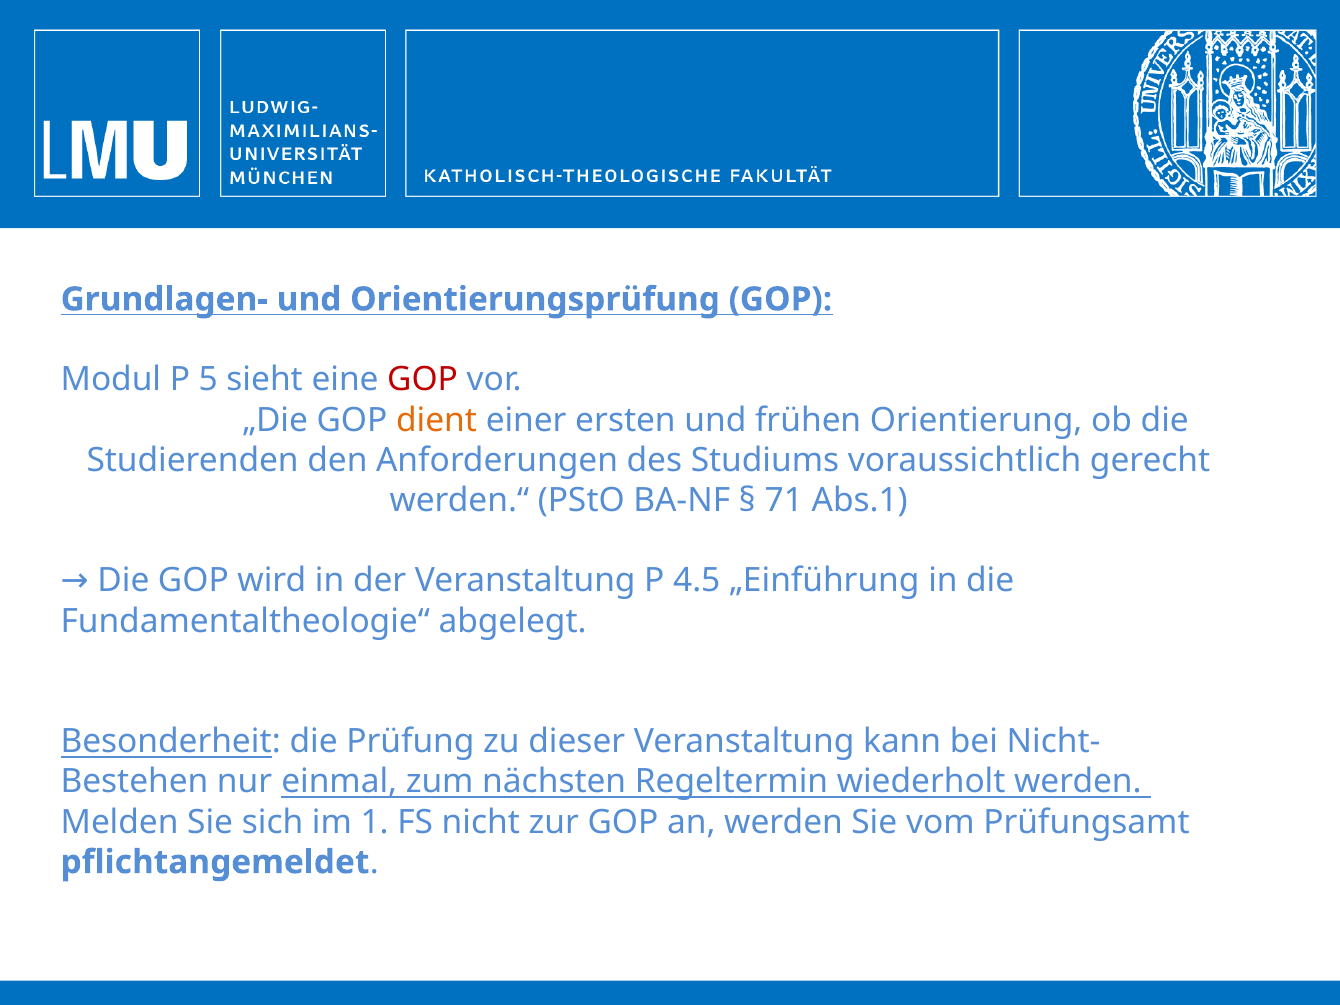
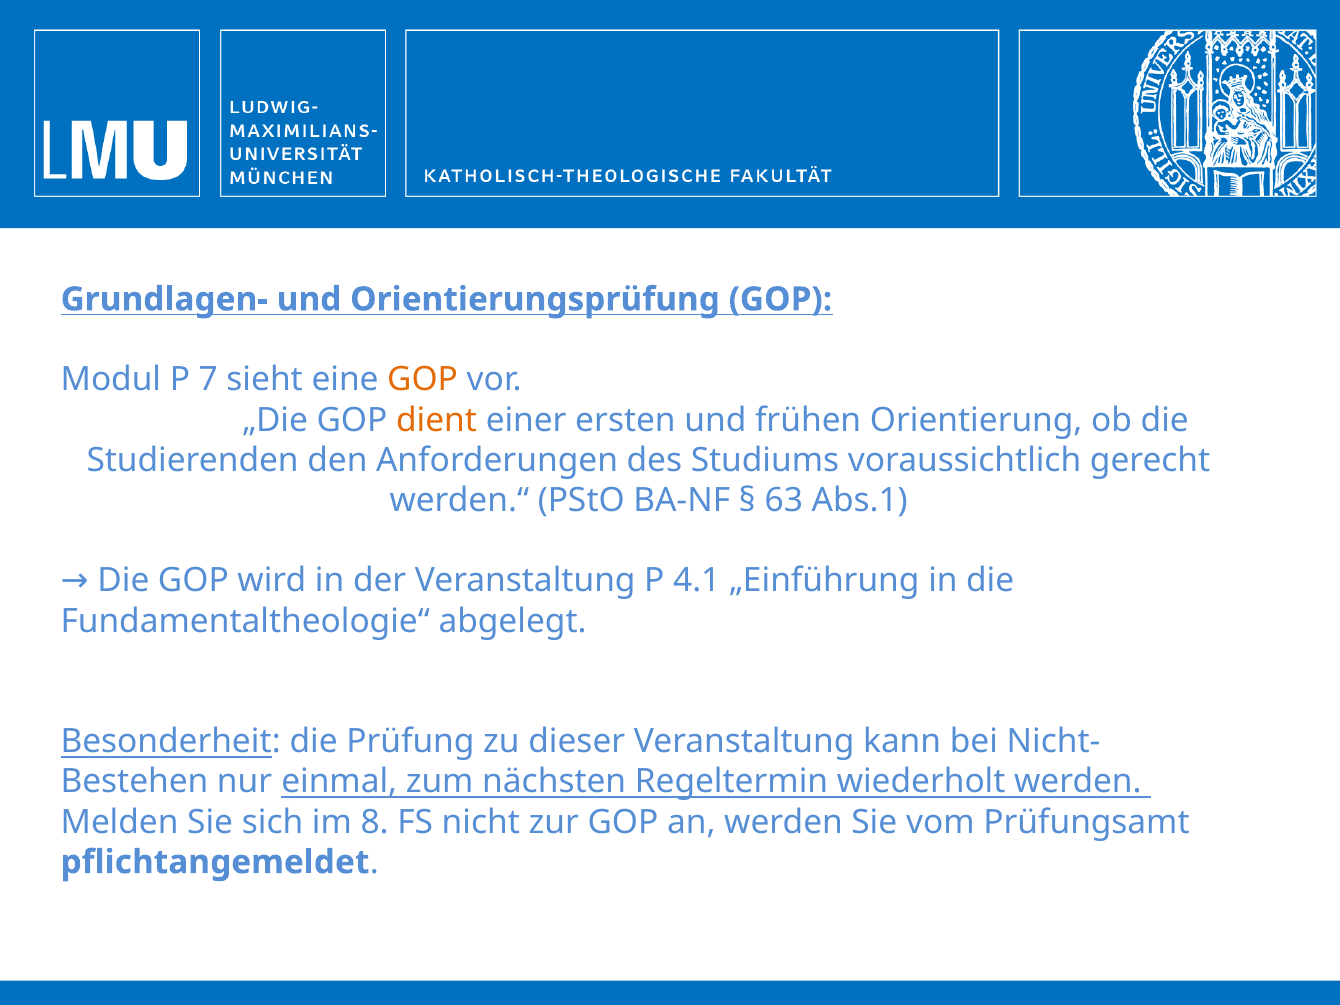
5: 5 -> 7
GOP at (423, 380) colour: red -> orange
71: 71 -> 63
4.5: 4.5 -> 4.1
1: 1 -> 8
